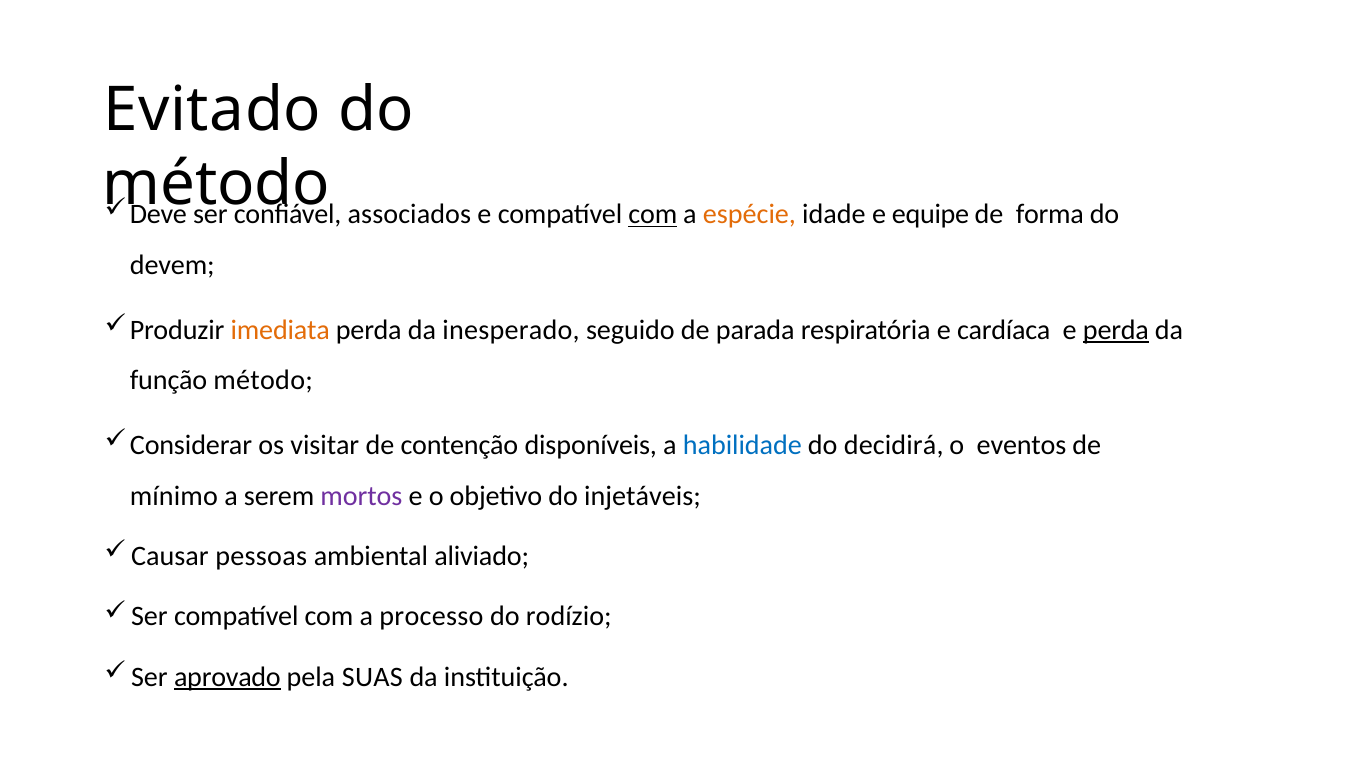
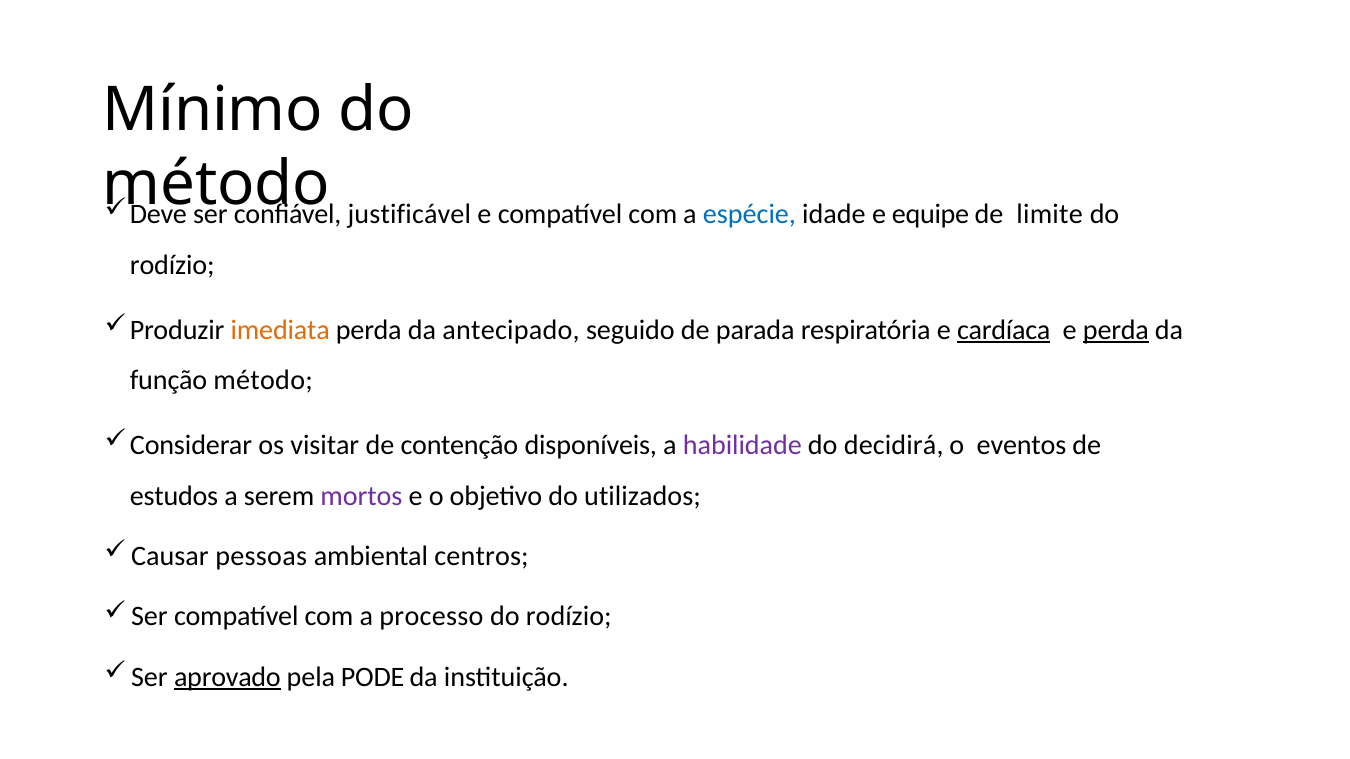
Evitado: Evitado -> Mínimo
associados: associados -> justificável
com at (653, 215) underline: present -> none
espécie colour: orange -> blue
forma: forma -> limite
devem at (172, 265): devem -> rodízio
inesperado: inesperado -> antecipado
cardíaca underline: none -> present
habilidade colour: blue -> purple
mínimo: mínimo -> estudos
injetáveis: injetáveis -> utilizados
aliviado: aliviado -> centros
SUAS: SUAS -> PODE
